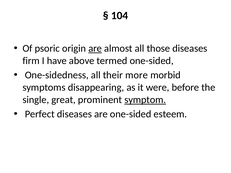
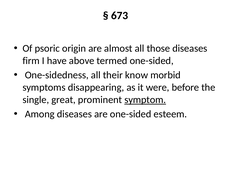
104: 104 -> 673
are at (95, 48) underline: present -> none
more: more -> know
Perfect: Perfect -> Among
